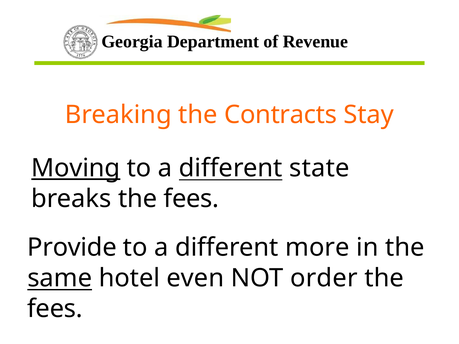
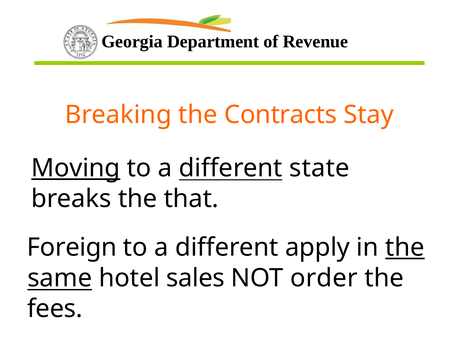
breaks the fees: fees -> that
Provide: Provide -> Foreign
more: more -> apply
the at (405, 248) underline: none -> present
even: even -> sales
